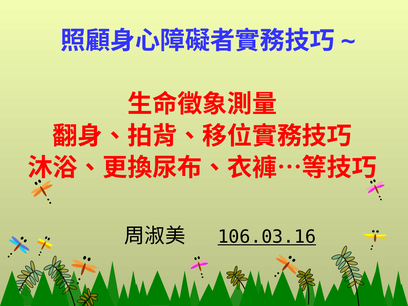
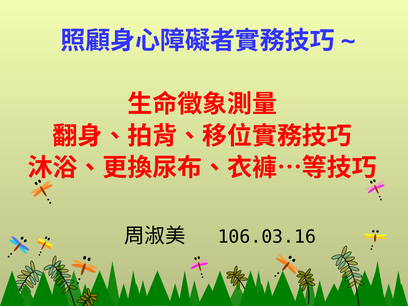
106.03.16 underline: present -> none
